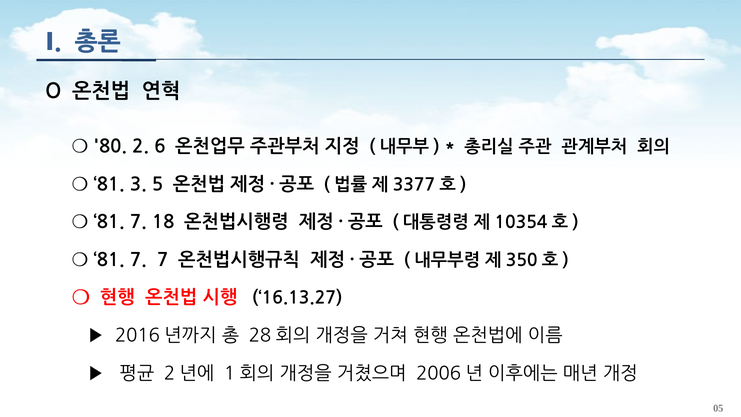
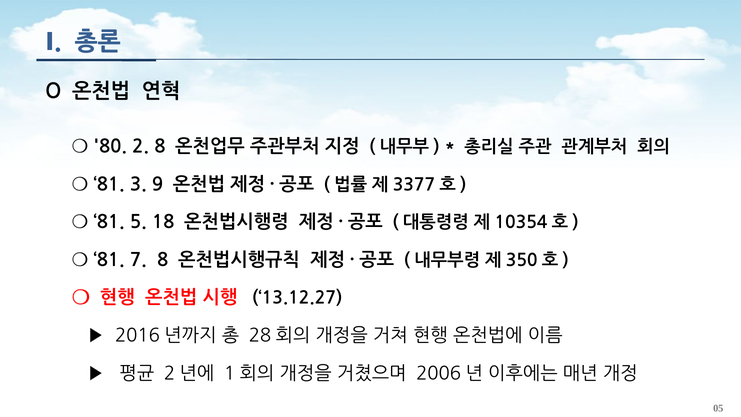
2 6: 6 -> 8
5: 5 -> 9
7 at (138, 222): 7 -> 5
7 7: 7 -> 8
16.13.27: 16.13.27 -> 13.12.27
